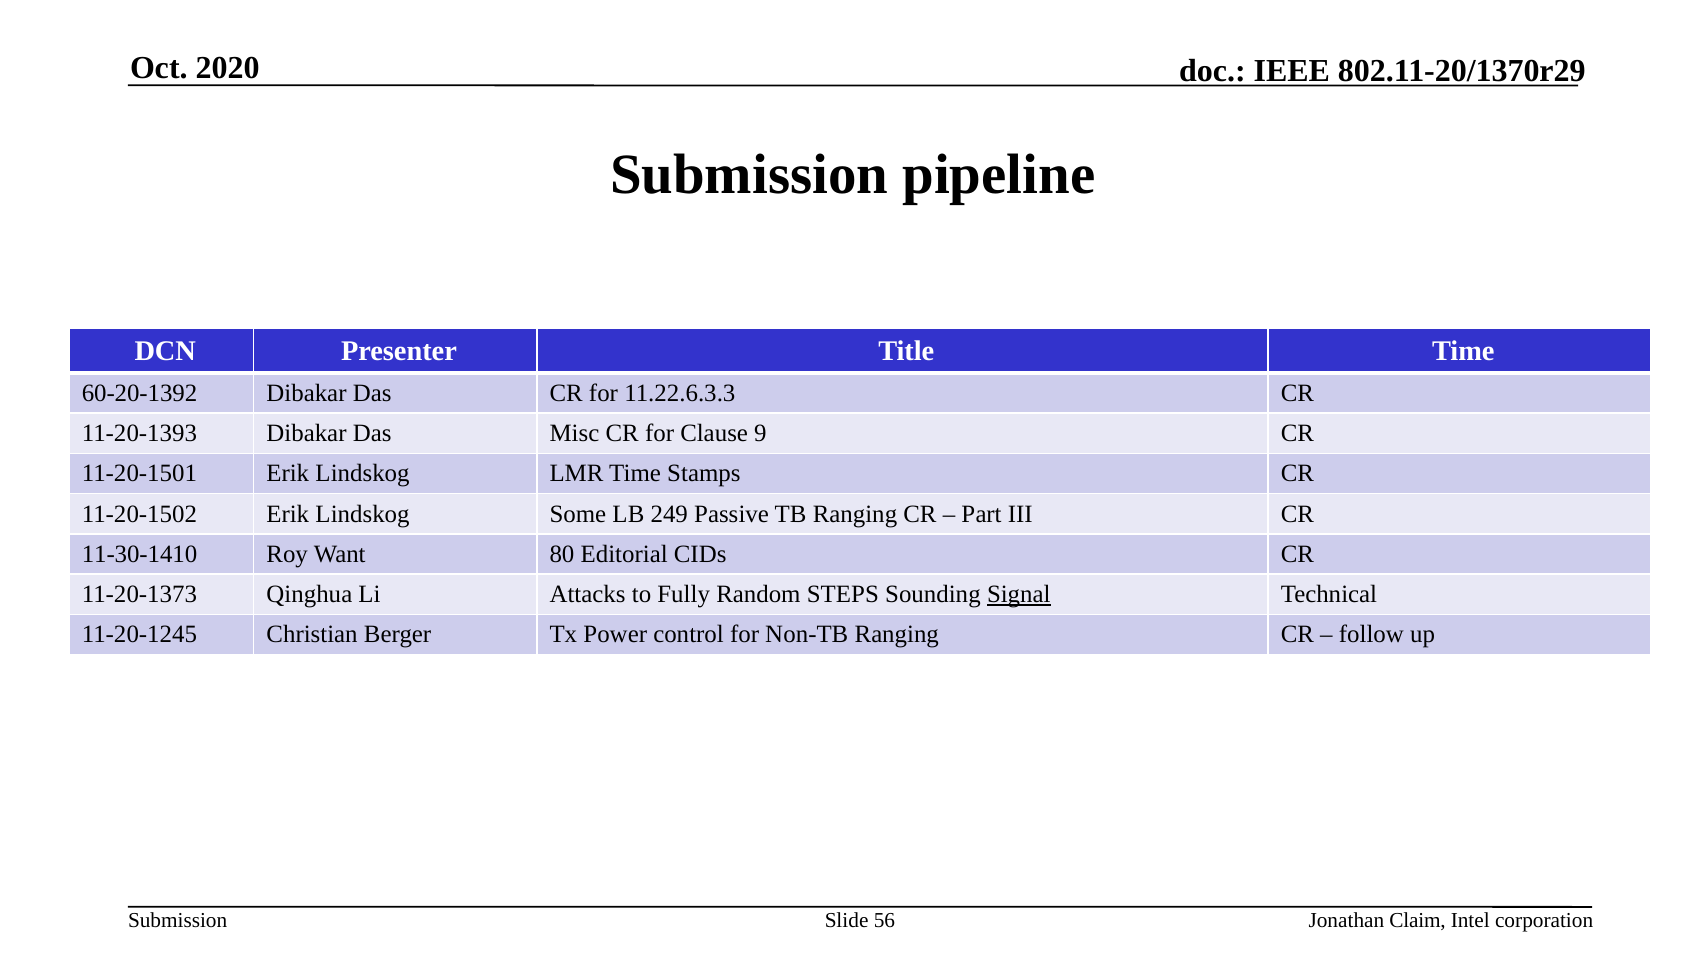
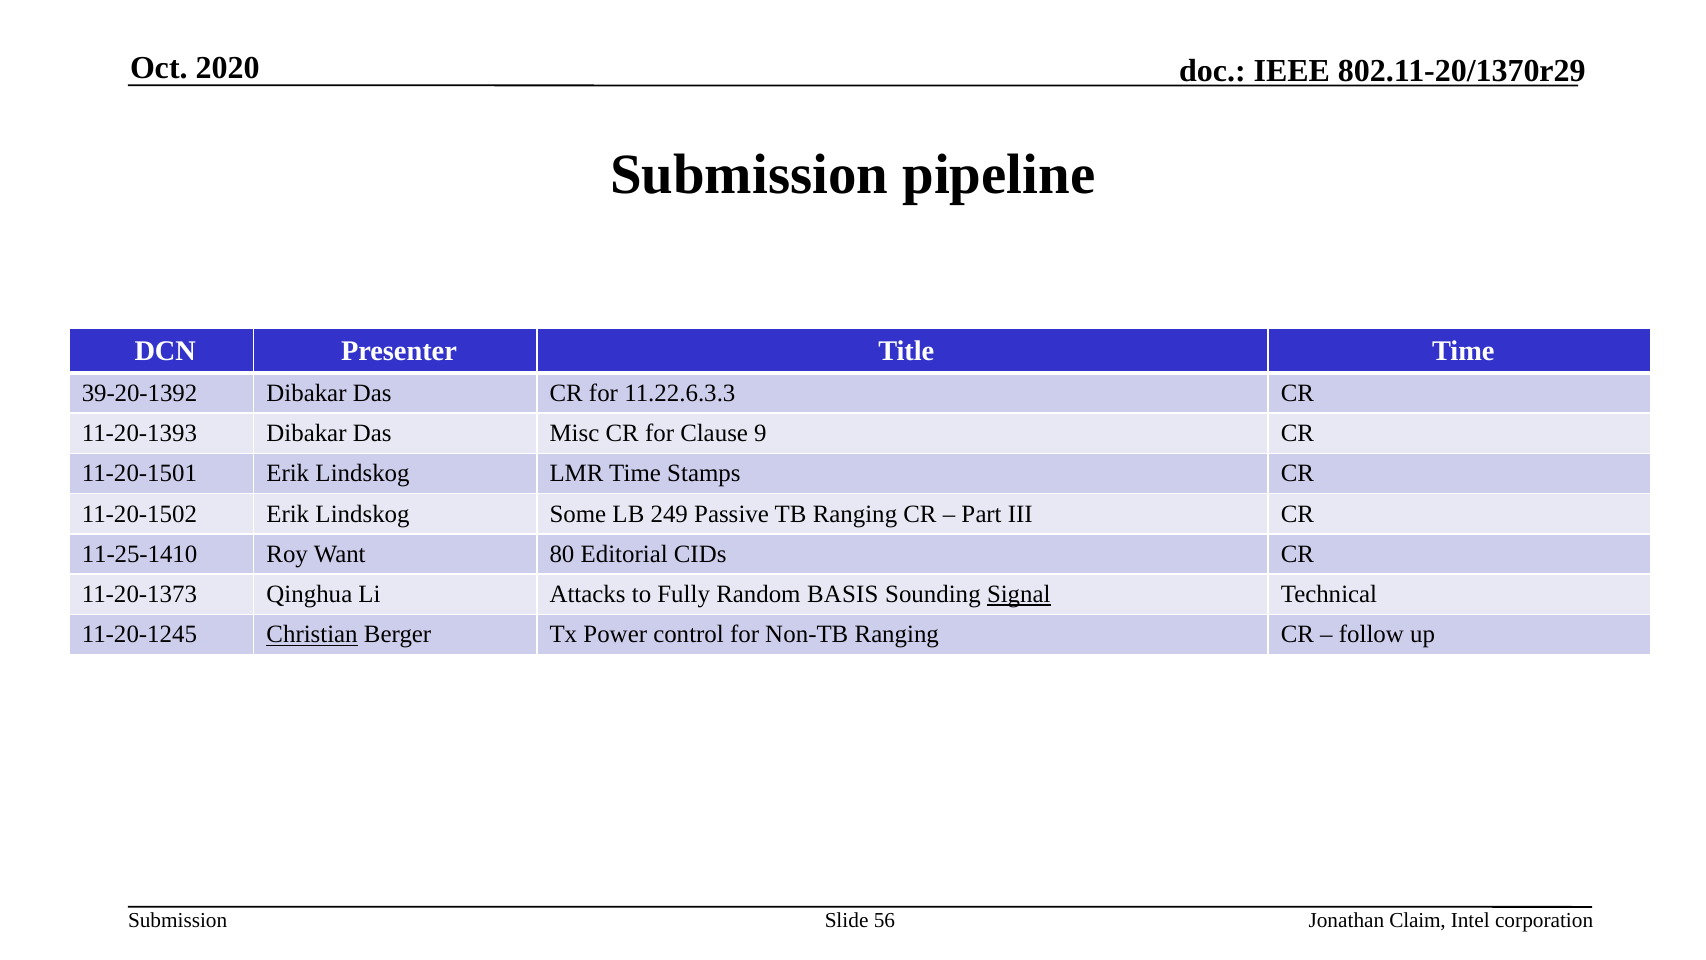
60-20-1392: 60-20-1392 -> 39-20-1392
11-30-1410: 11-30-1410 -> 11-25-1410
STEPS: STEPS -> BASIS
Christian underline: none -> present
